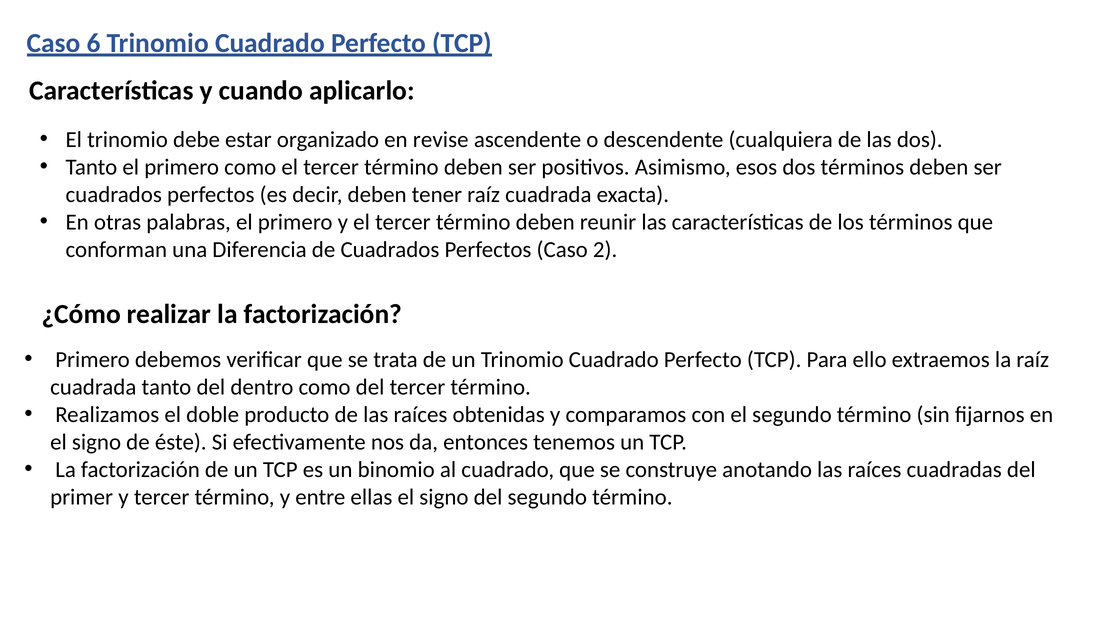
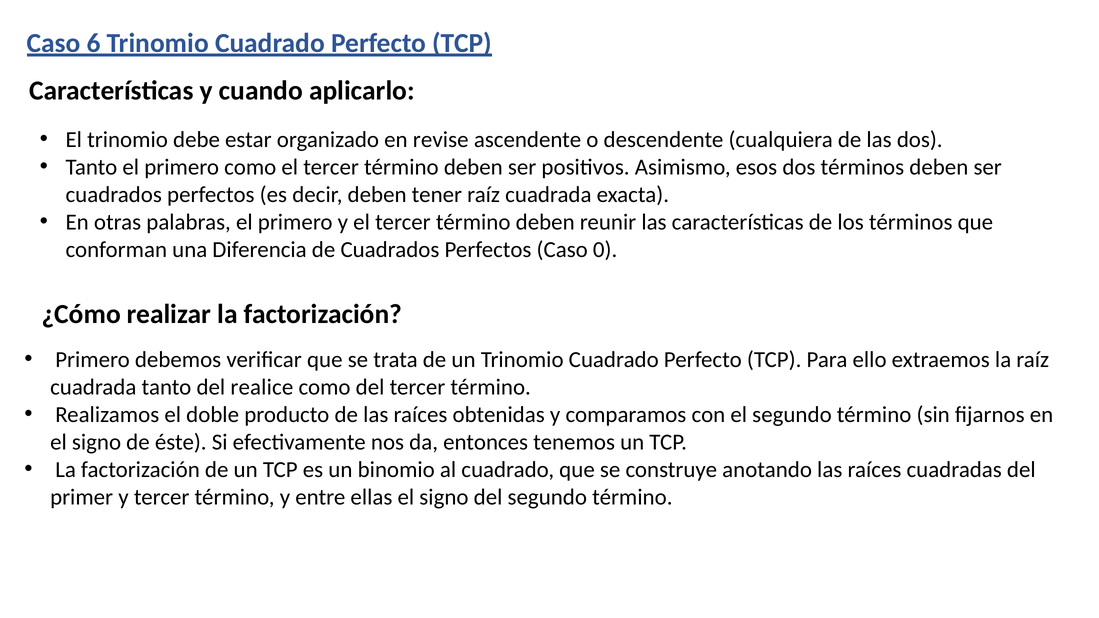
2: 2 -> 0
dentro: dentro -> realice
